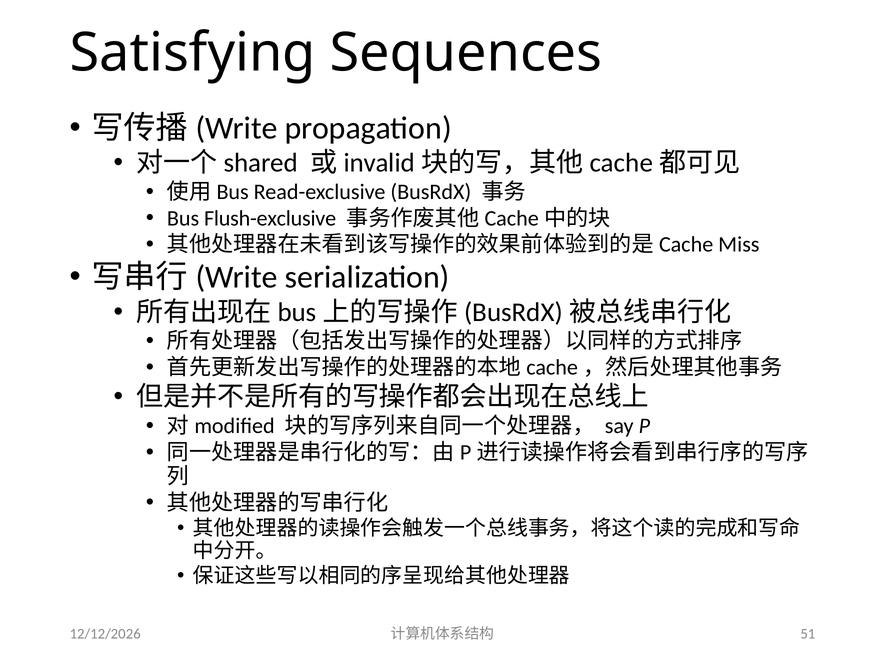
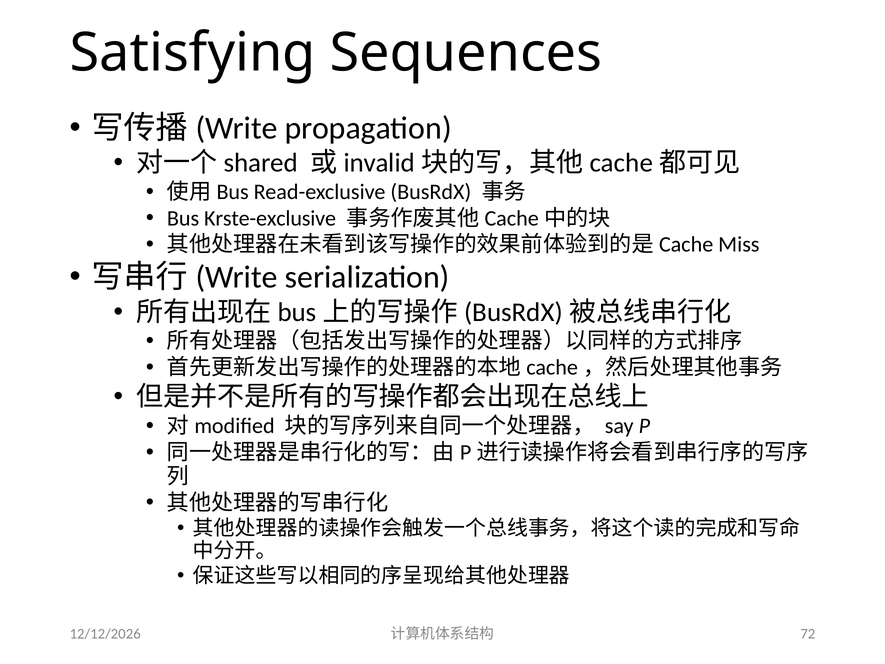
Flush-exclusive: Flush-exclusive -> Krste-exclusive
51: 51 -> 72
